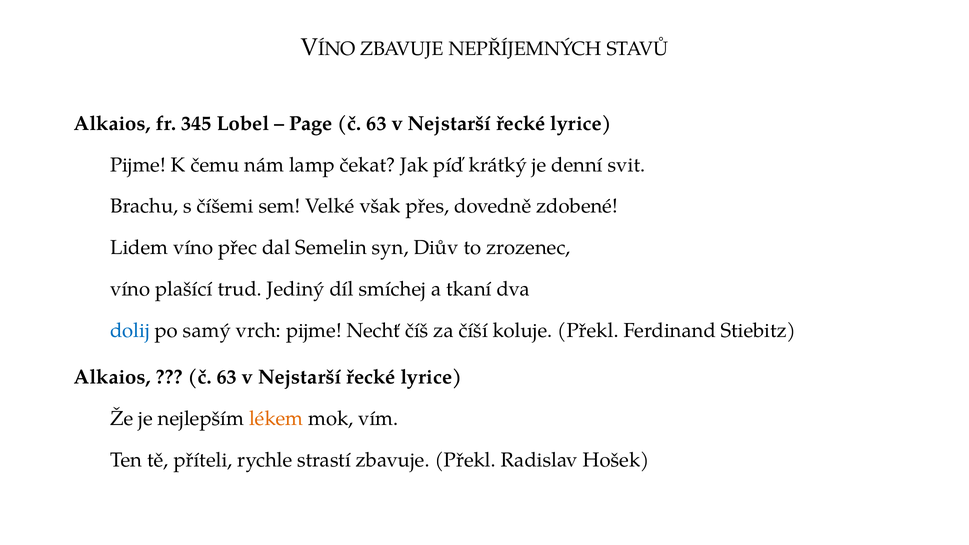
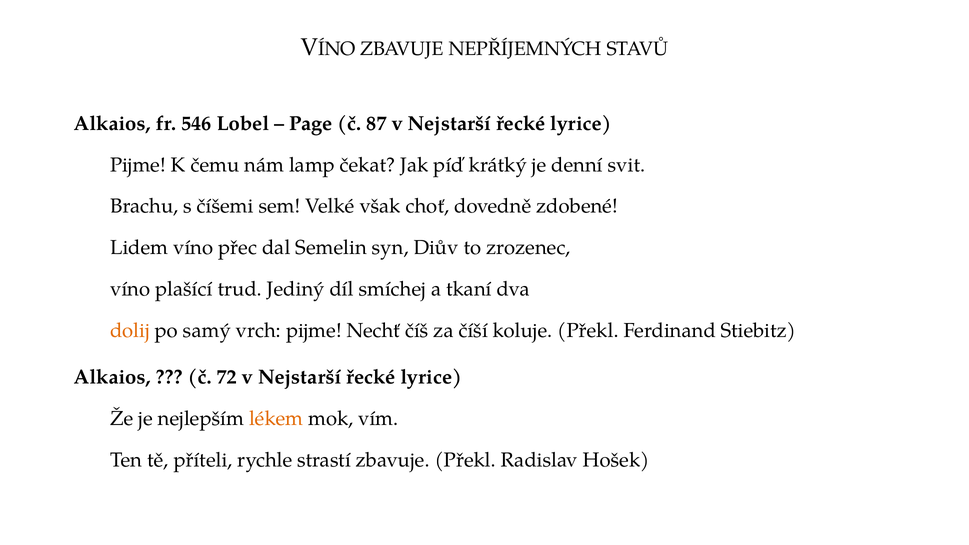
345: 345 -> 546
Page č 63: 63 -> 87
přes: přes -> choť
dolij colour: blue -> orange
63 at (227, 377): 63 -> 72
